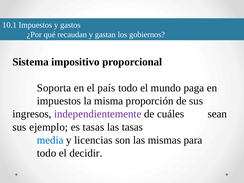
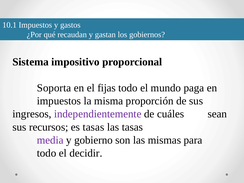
país: país -> fijas
ejemplo: ejemplo -> recursos
media colour: blue -> purple
licencias: licencias -> gobierno
